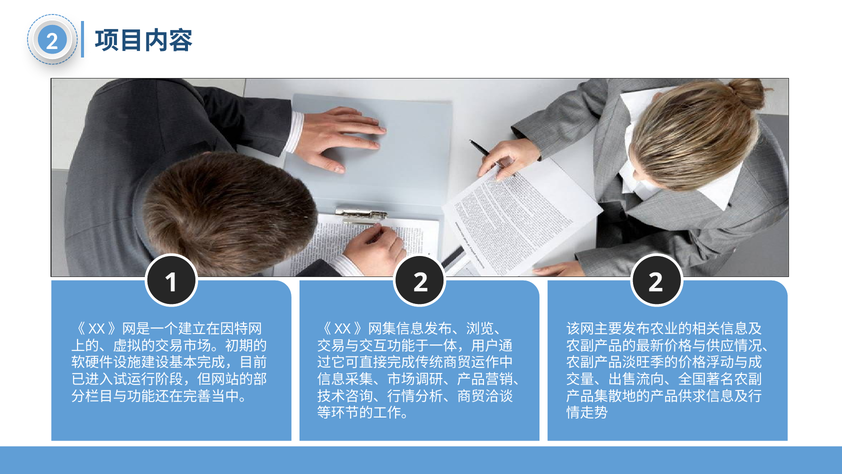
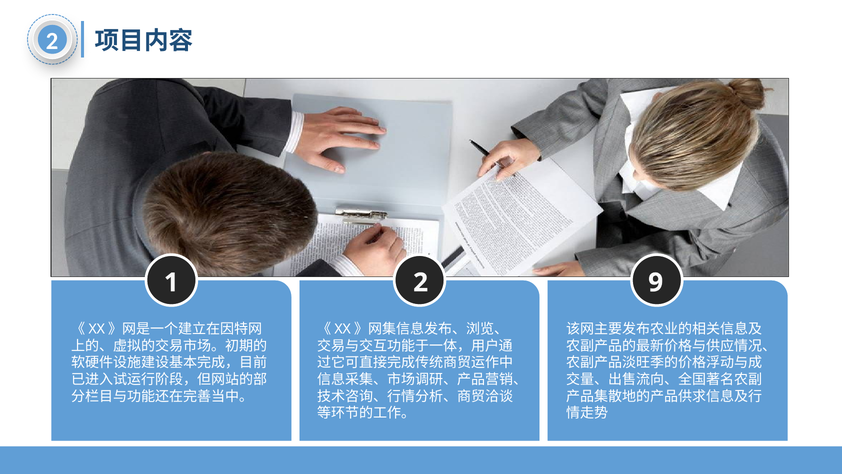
2 2: 2 -> 9
